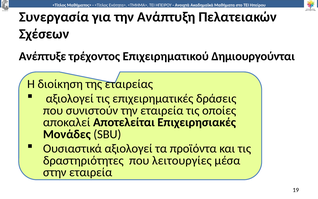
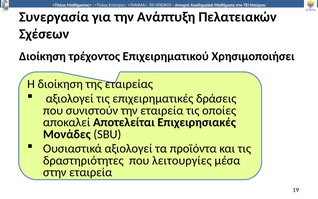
Ανέπτυξε at (43, 56): Ανέπτυξε -> Διοίκηση
Δημιουργούνται: Δημιουργούνται -> Χρησιμοποιήσει
